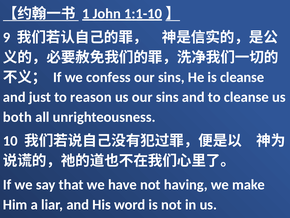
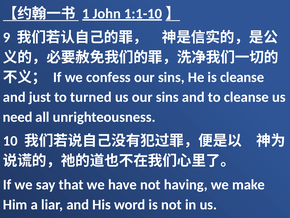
reason: reason -> turned
both: both -> need
